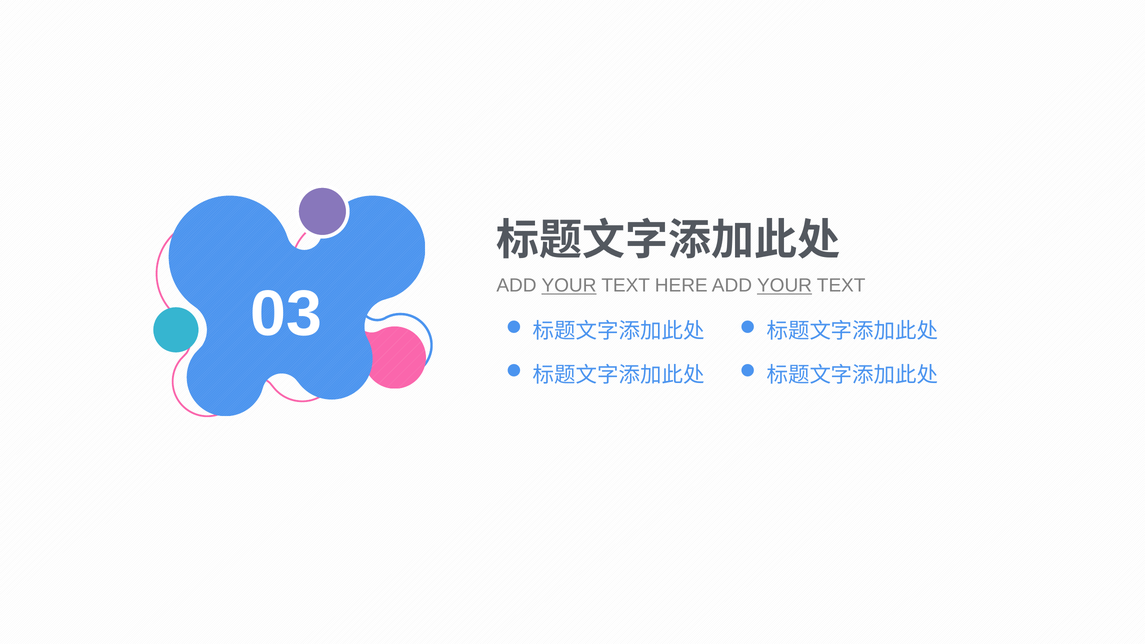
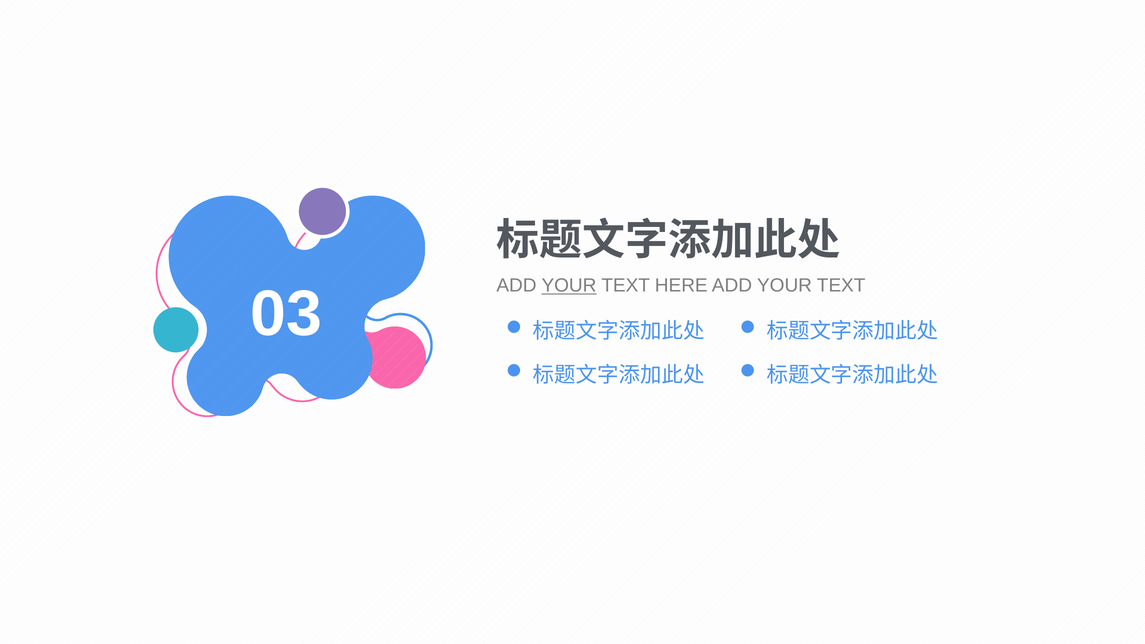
YOUR at (785, 286) underline: present -> none
